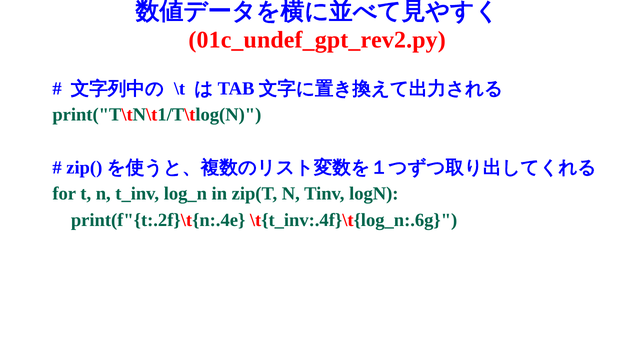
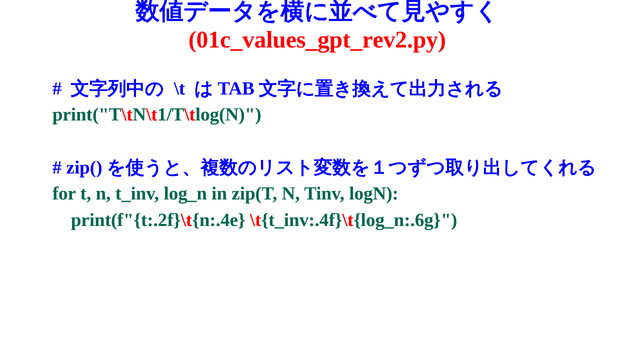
01c_undef_gpt_rev2.py: 01c_undef_gpt_rev2.py -> 01c_values_gpt_rev2.py
